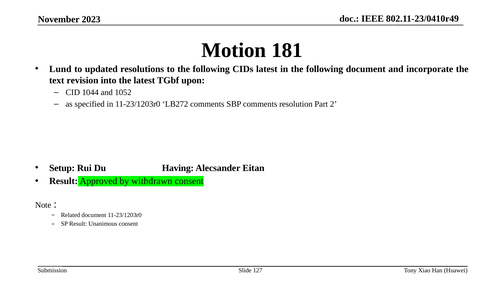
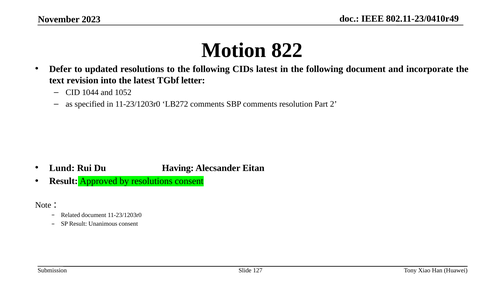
181: 181 -> 822
Lund: Lund -> Defer
upon: upon -> letter
Setup: Setup -> Lund
by withdrawn: withdrawn -> resolutions
